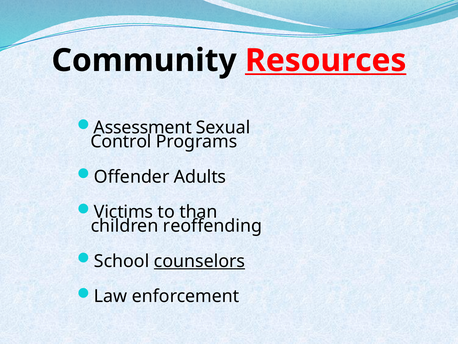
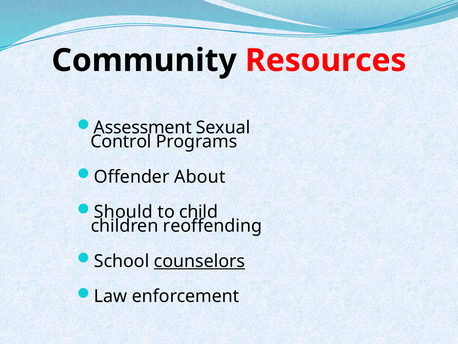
Resources underline: present -> none
Adults: Adults -> About
Victims: Victims -> Should
than: than -> child
